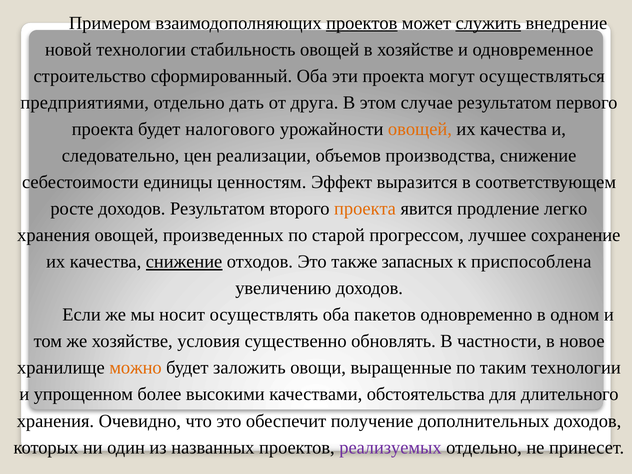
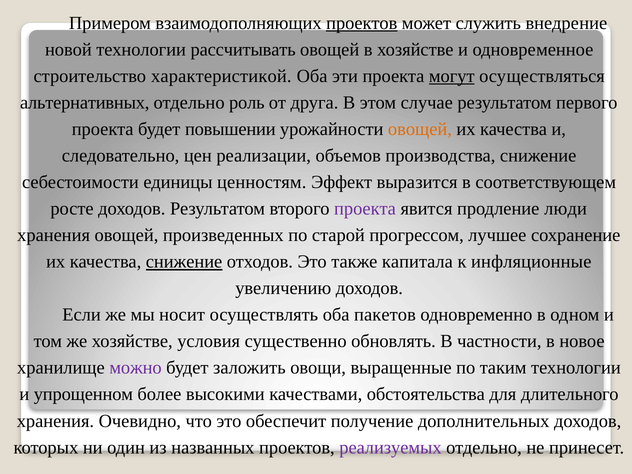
служить underline: present -> none
стабильность: стабильность -> рассчитывать
сформированный: сформированный -> характеристикой
могут underline: none -> present
предприятиями: предприятиями -> альтернативных
дать: дать -> роль
налогового: налогового -> повышении
проекта at (365, 209) colour: orange -> purple
легко: легко -> люди
запасных: запасных -> капитала
приспособлена: приспособлена -> инфляционные
можно colour: orange -> purple
